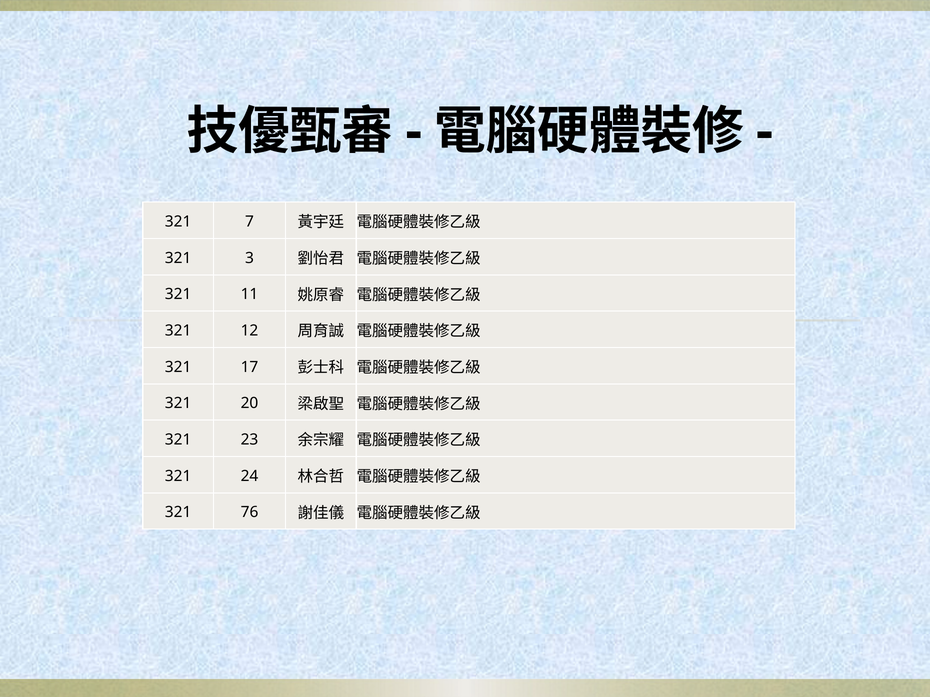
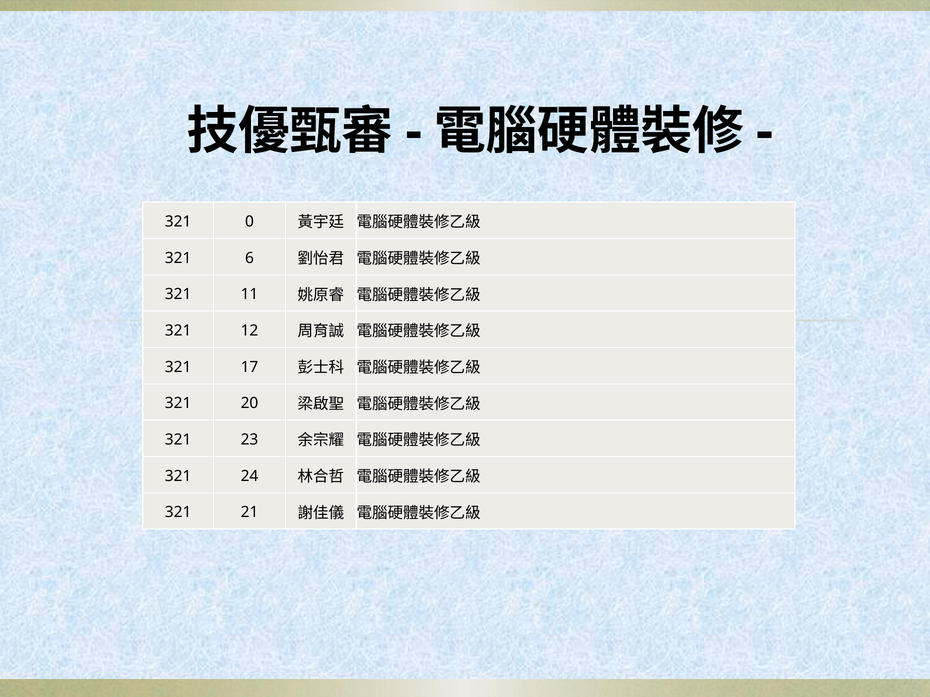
7: 7 -> 0
3: 3 -> 6
76: 76 -> 21
